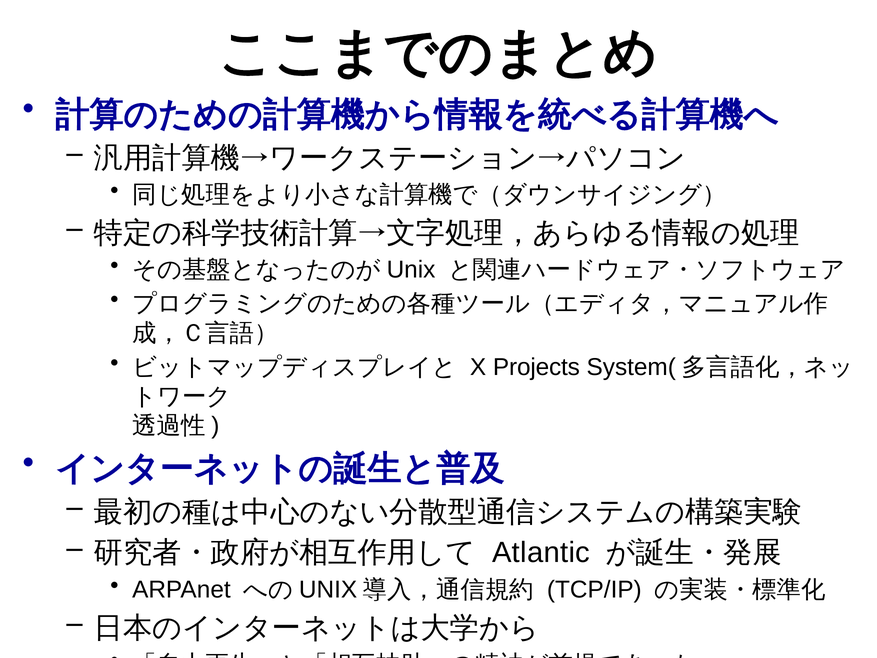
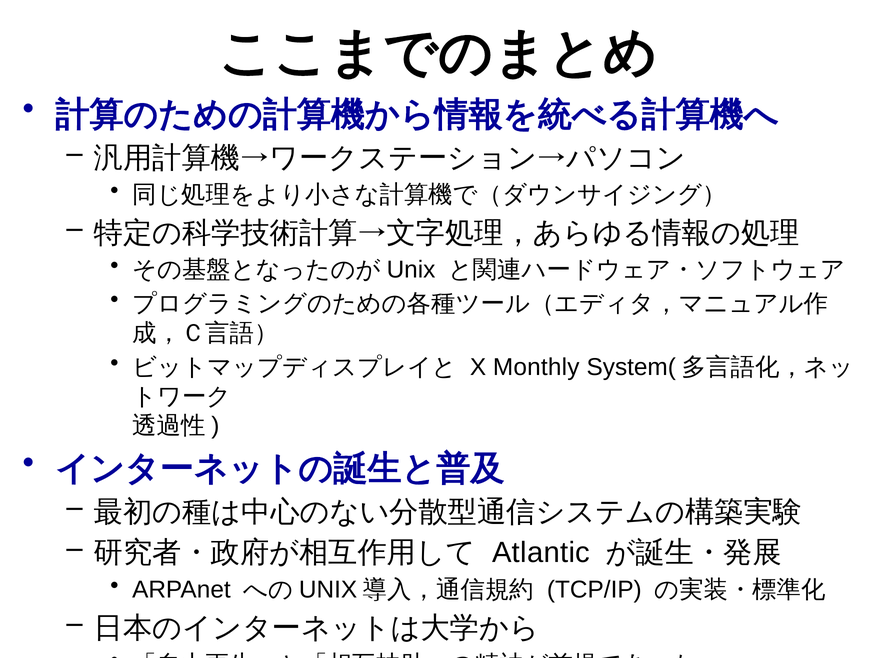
Projects: Projects -> Monthly
